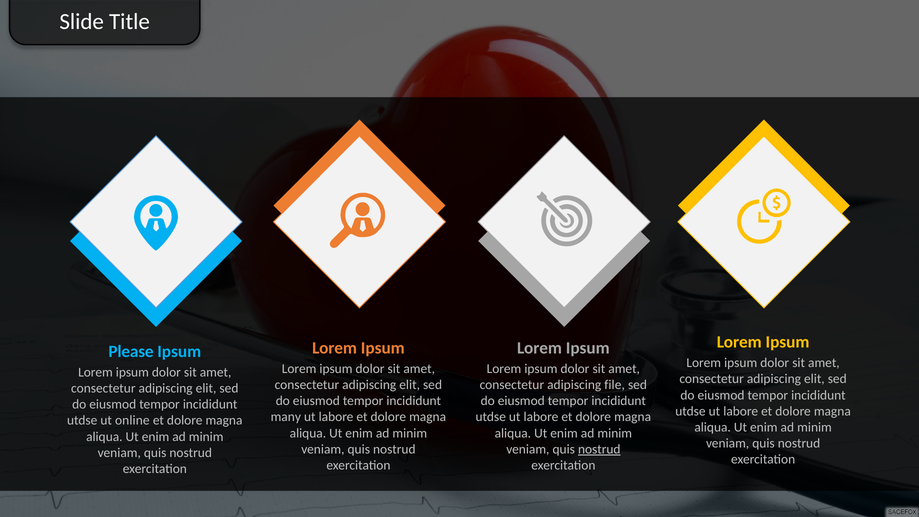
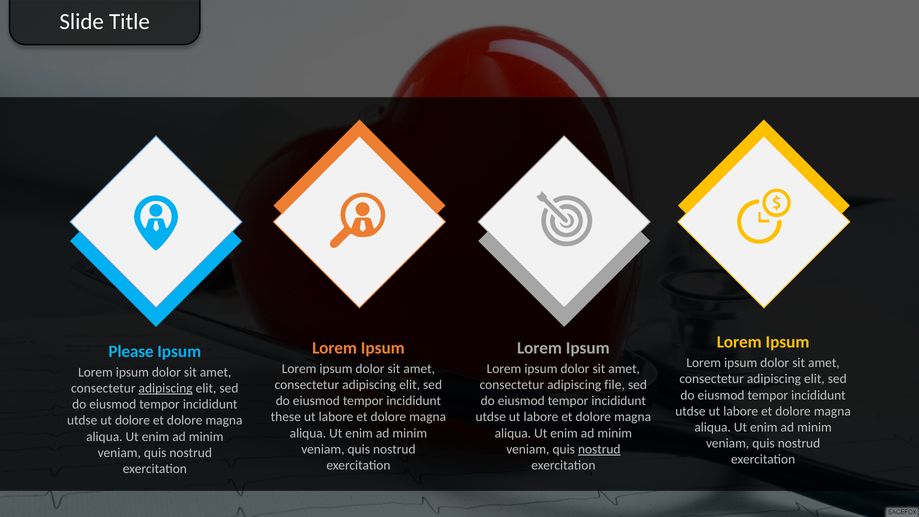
adipiscing at (166, 388) underline: none -> present
many: many -> these
ut online: online -> dolore
